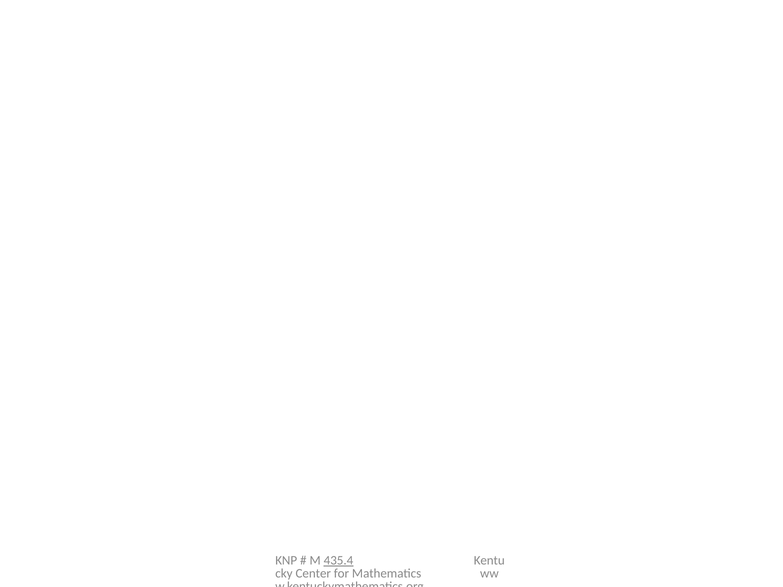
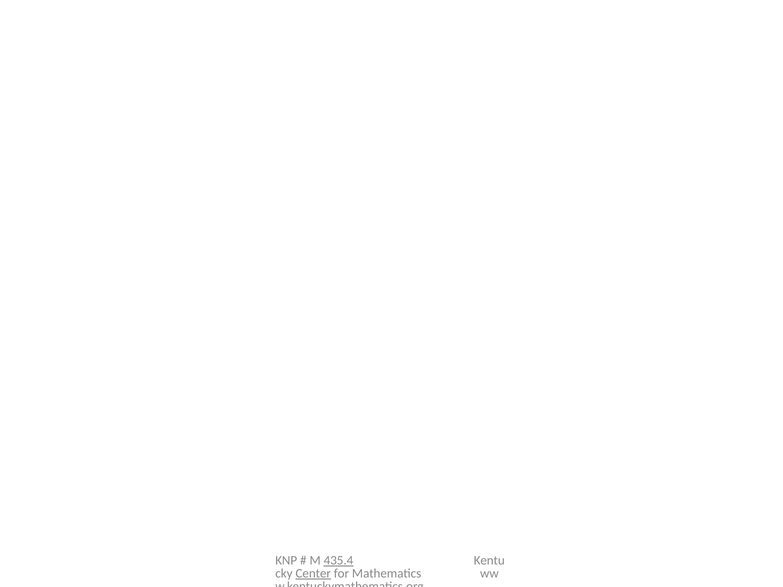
Center underline: none -> present
